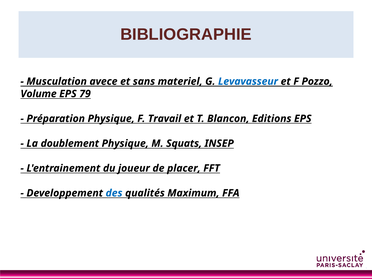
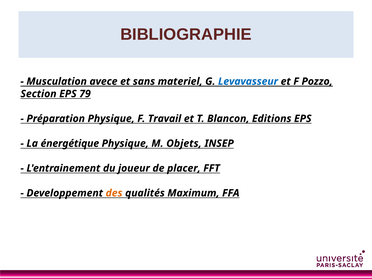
Volume: Volume -> Section
doublement: doublement -> énergétique
Squats: Squats -> Objets
des colour: blue -> orange
